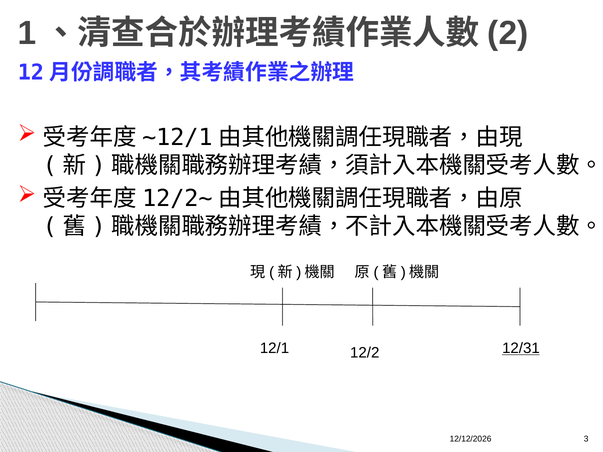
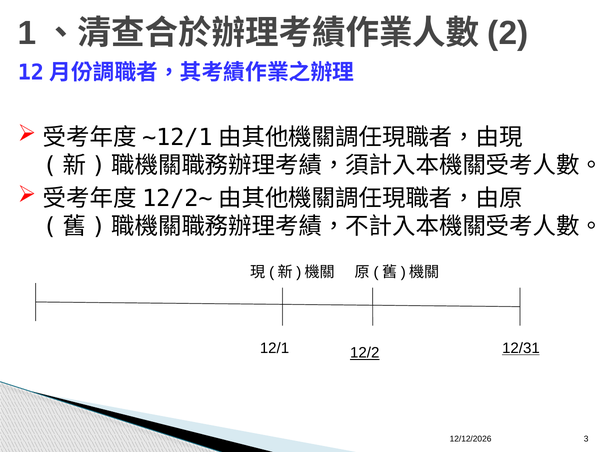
12/2 underline: none -> present
